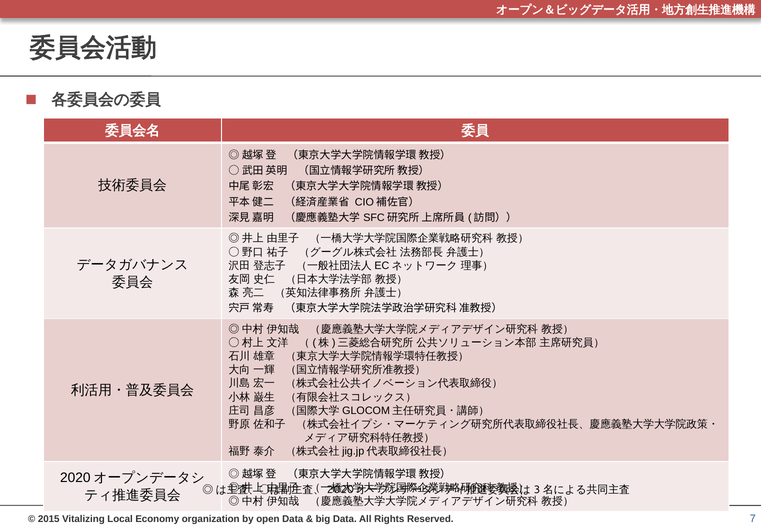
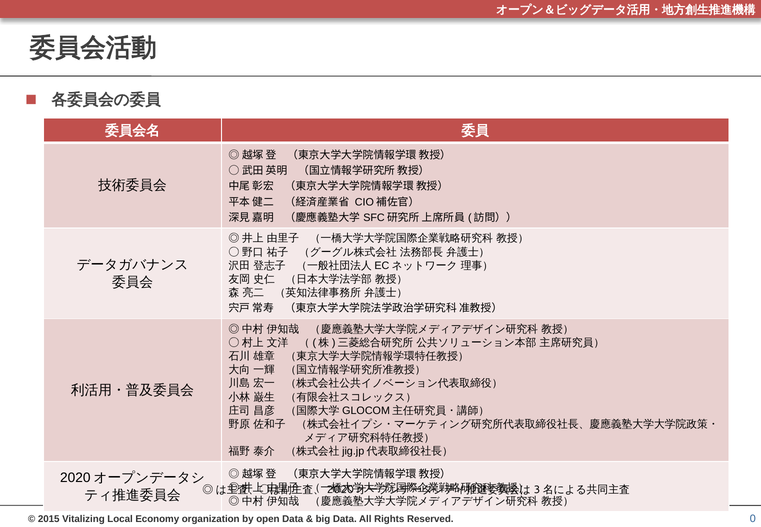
7: 7 -> 0
